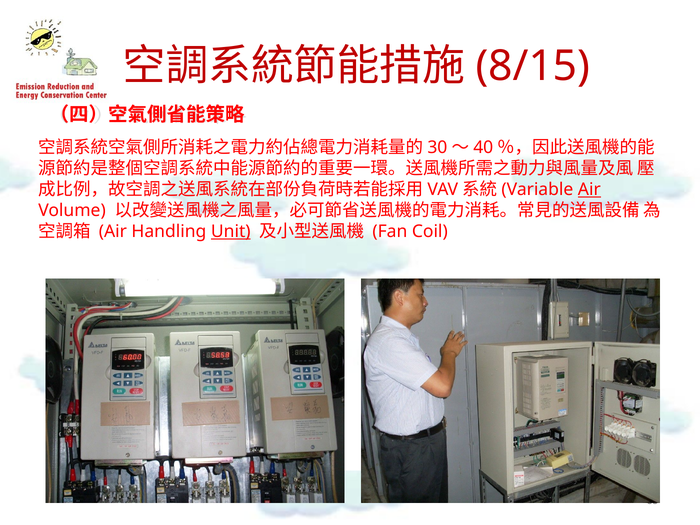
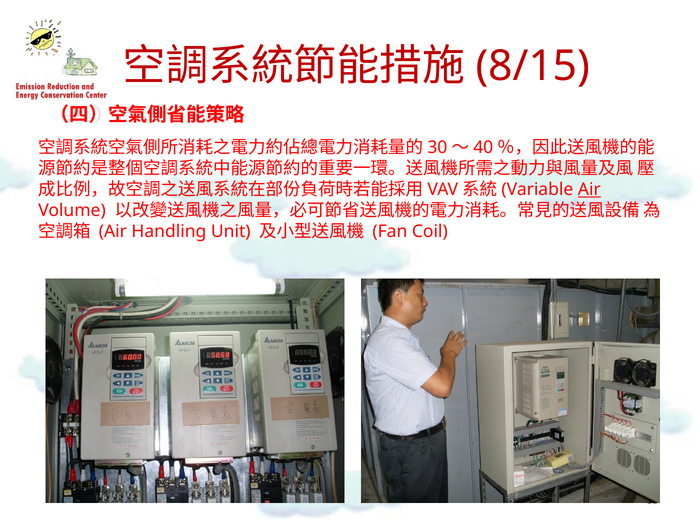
Unit underline: present -> none
